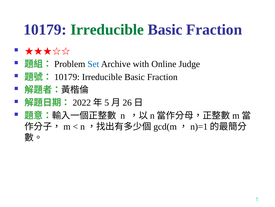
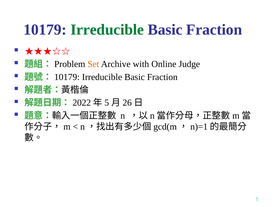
Set colour: blue -> orange
